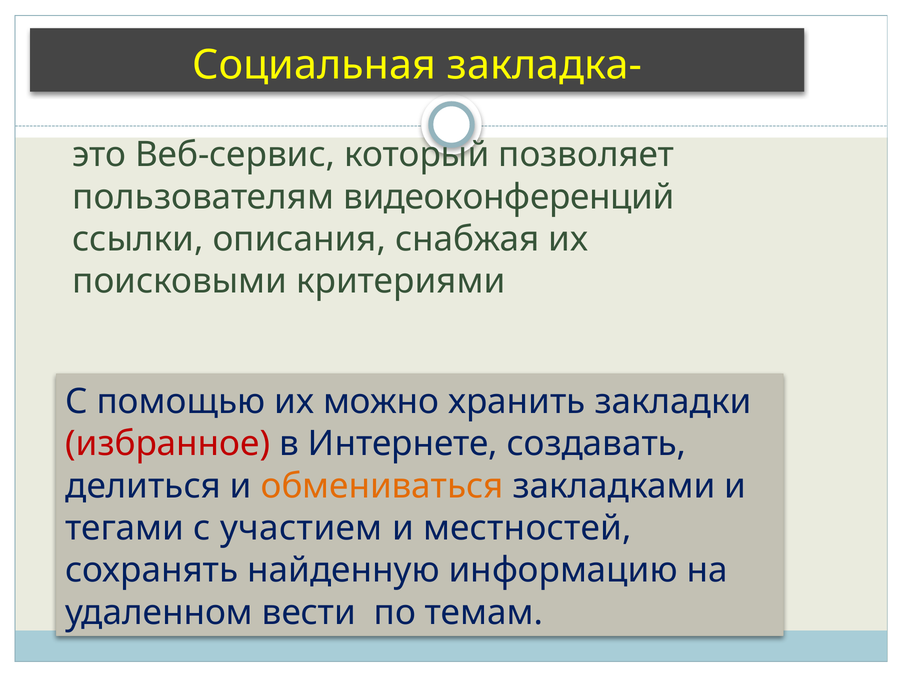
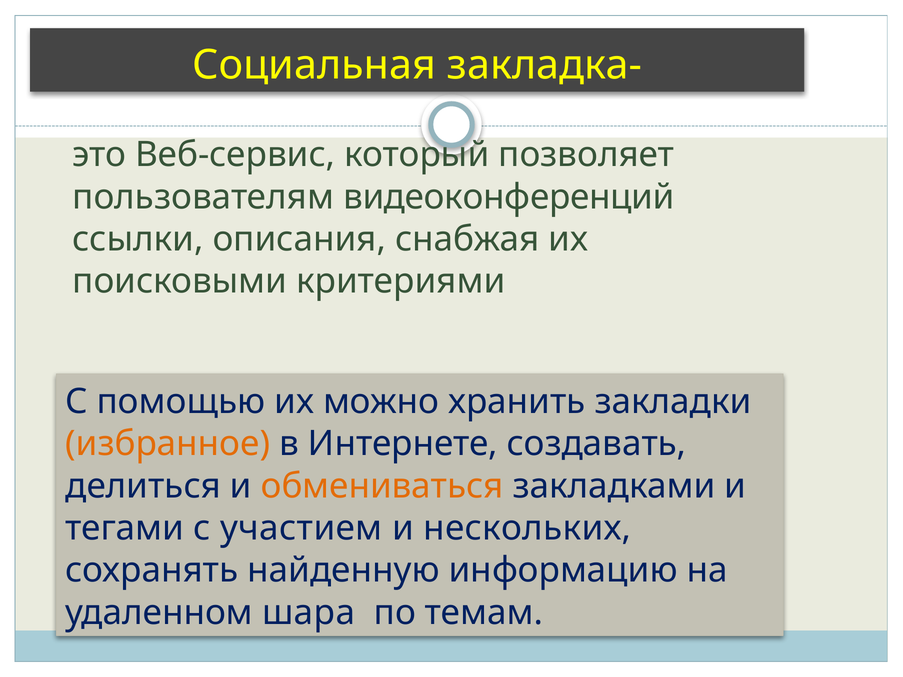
избранное colour: red -> orange
местностей: местностей -> нескольких
вести: вести -> шара
